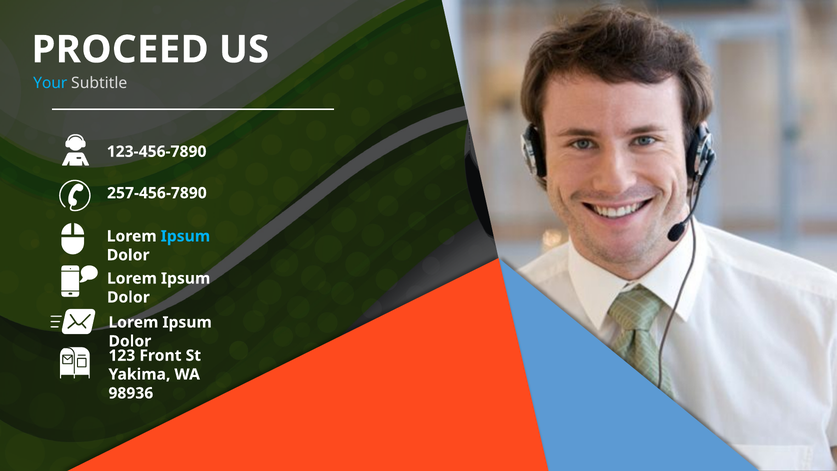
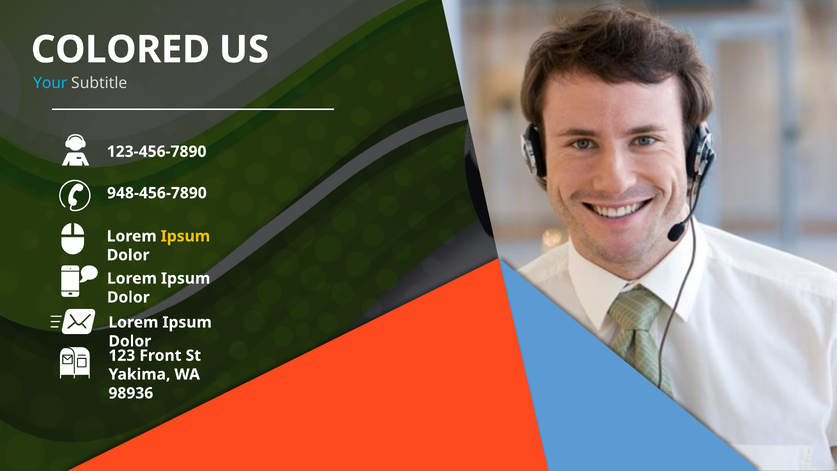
PROCEED: PROCEED -> COLORED
257-456-7890: 257-456-7890 -> 948-456-7890
Ipsum at (185, 236) colour: light blue -> yellow
